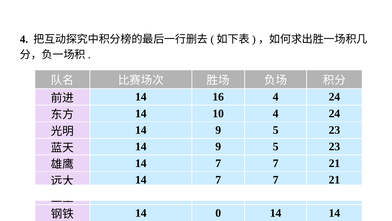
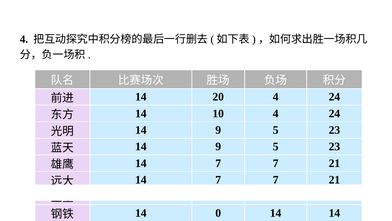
16: 16 -> 20
